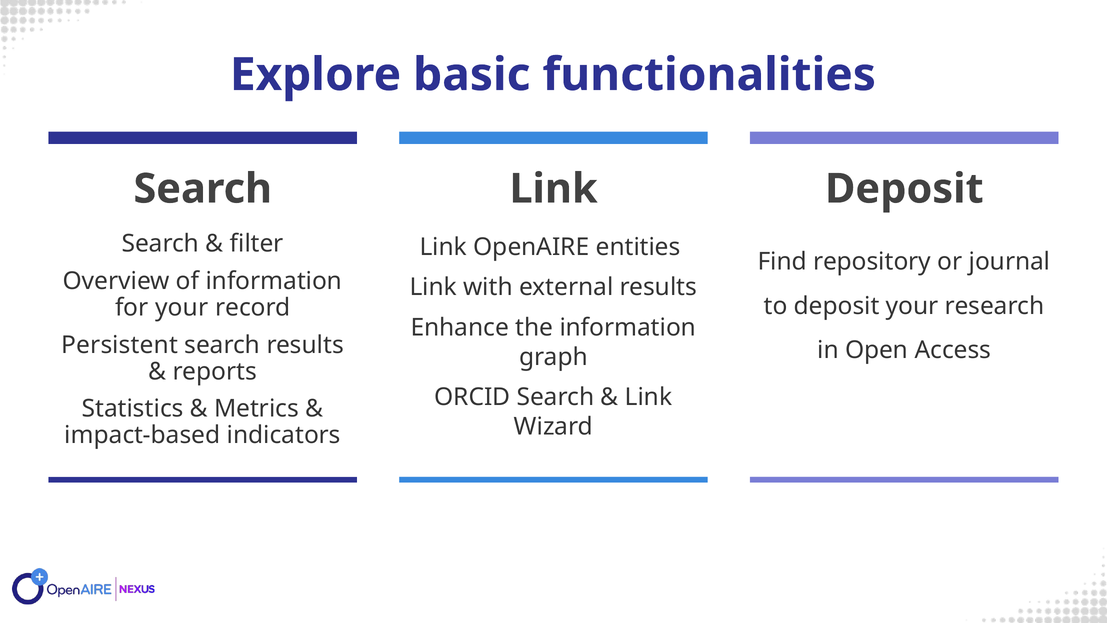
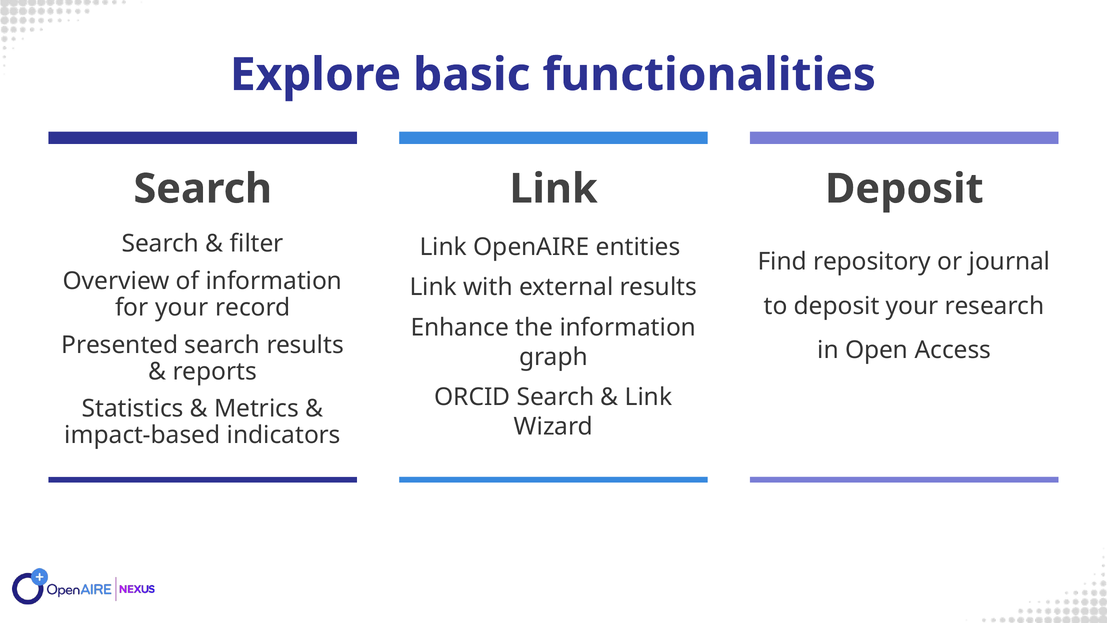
Persistent: Persistent -> Presented
